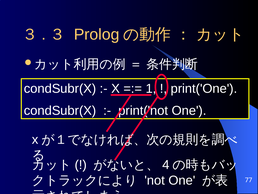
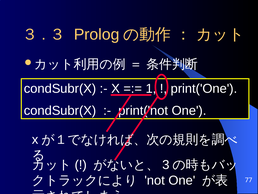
4: 4 -> 3
